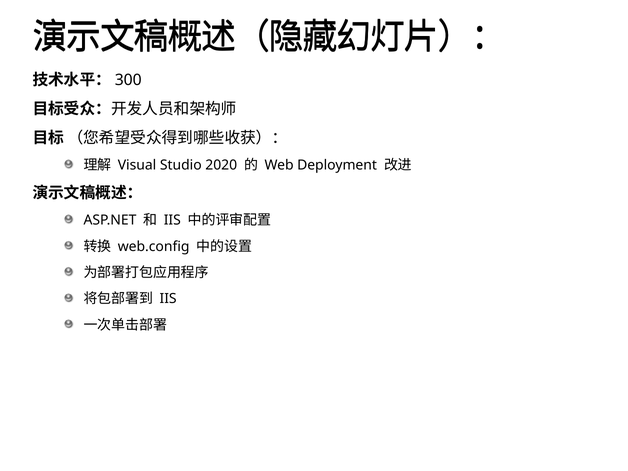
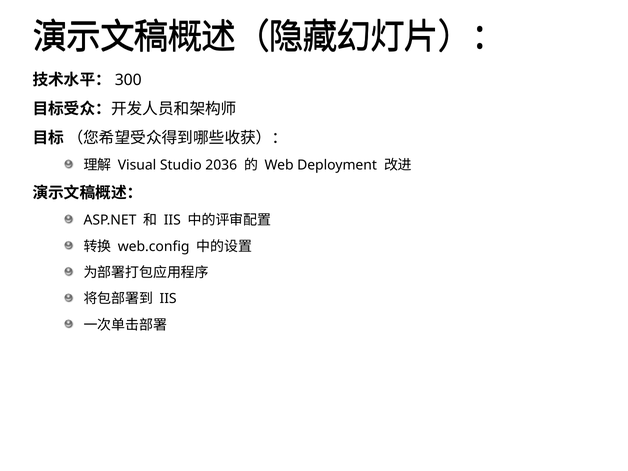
2020: 2020 -> 2036
